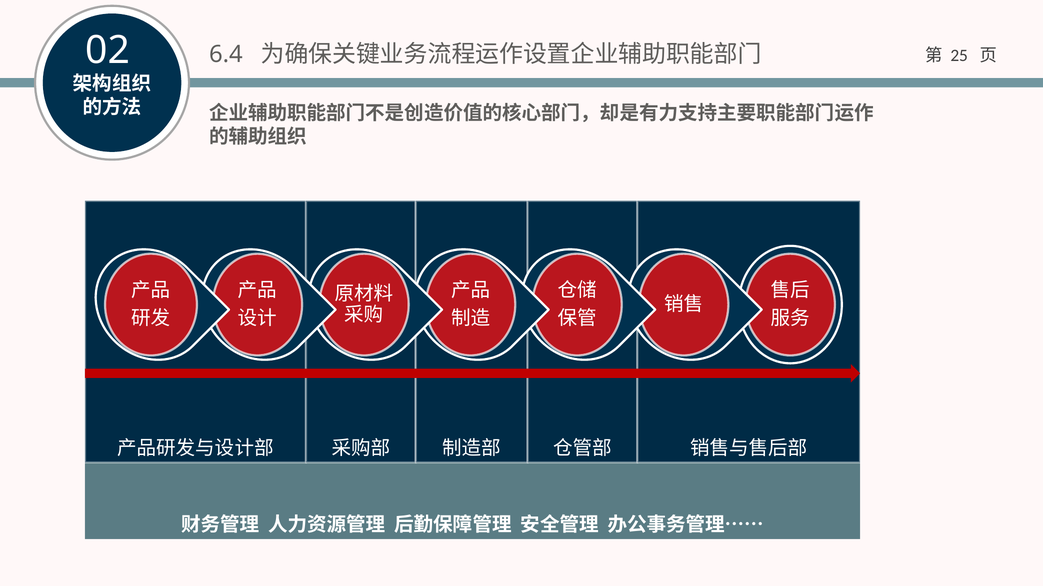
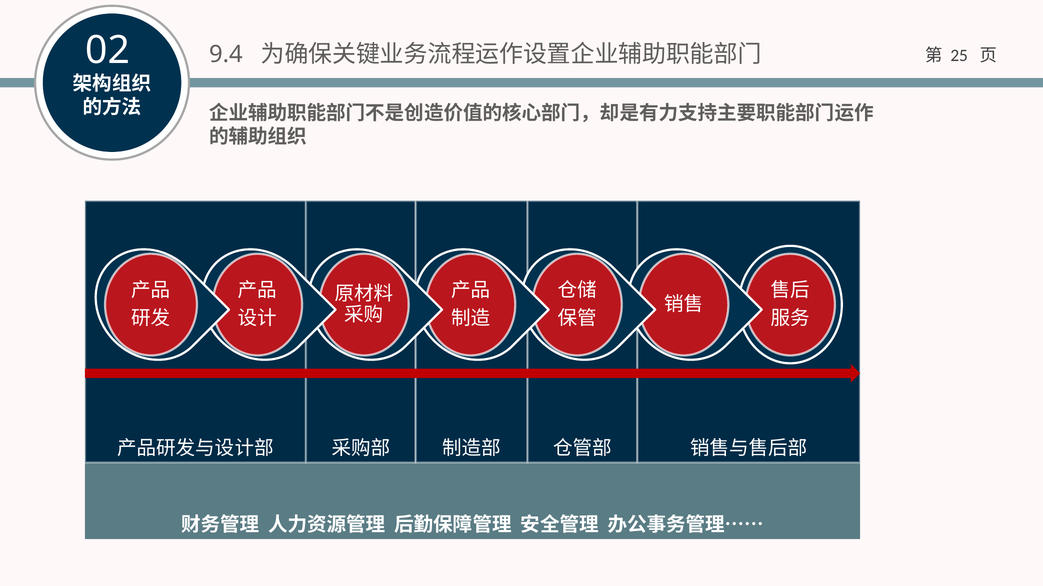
6.4: 6.4 -> 9.4
